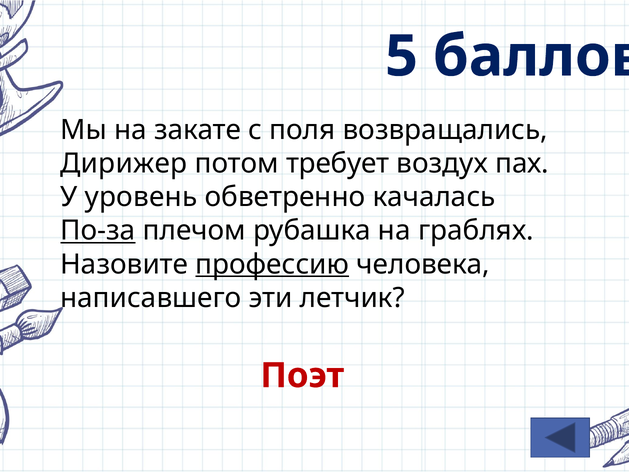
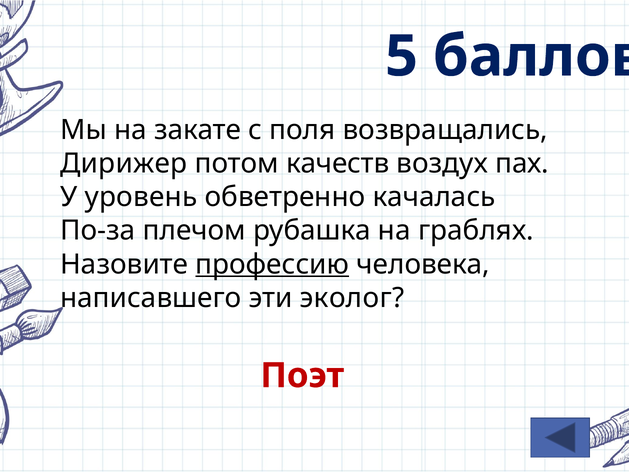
требует: требует -> качеств
По-за underline: present -> none
летчик: летчик -> эколог
